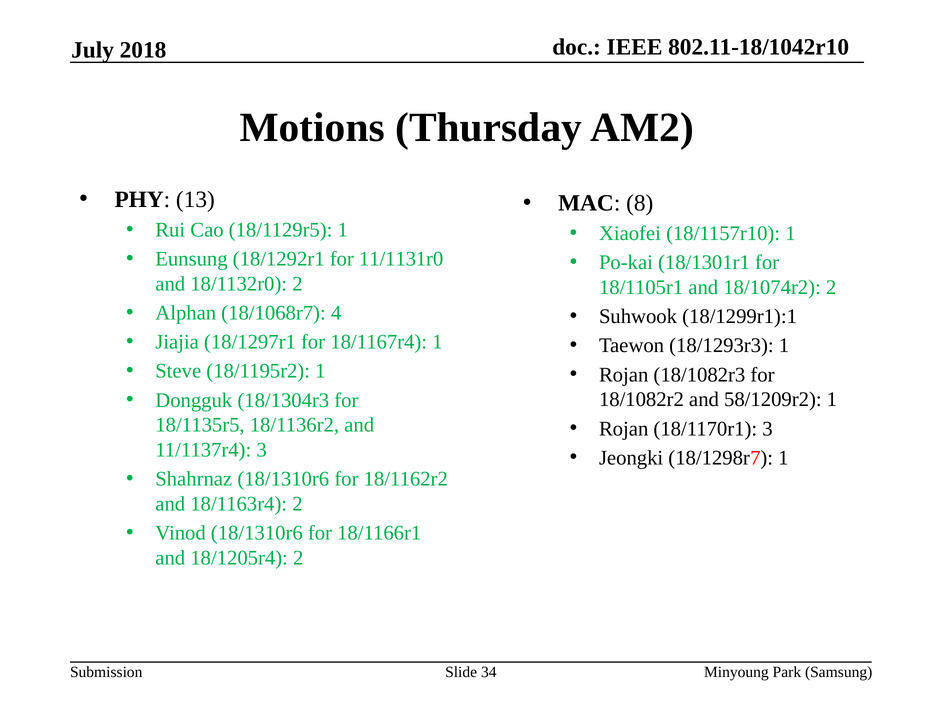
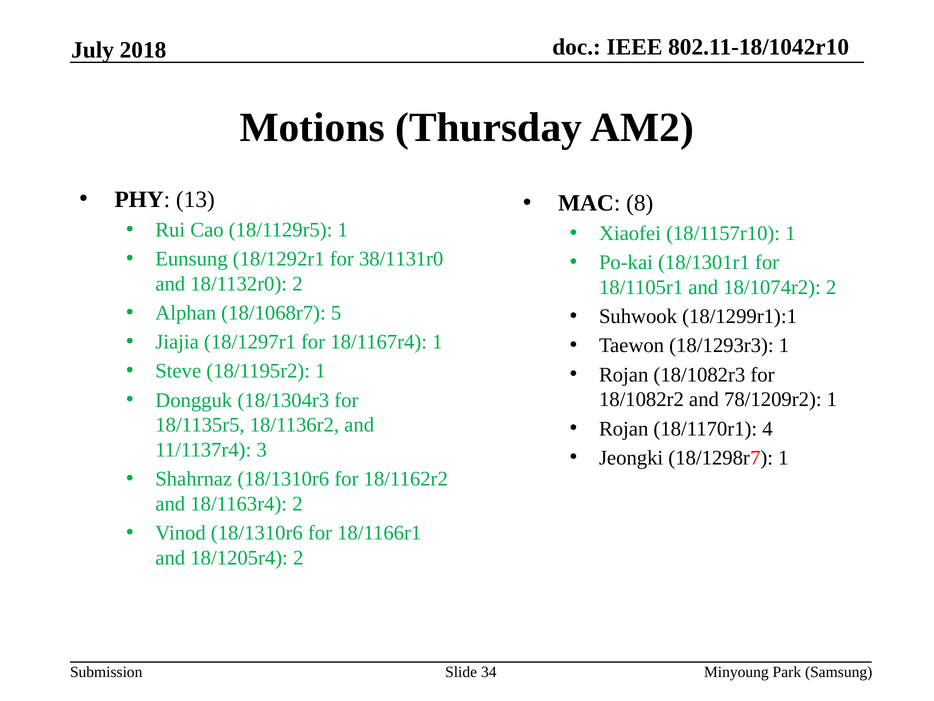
11/1131r0: 11/1131r0 -> 38/1131r0
4: 4 -> 5
58/1209r2: 58/1209r2 -> 78/1209r2
18/1170r1 3: 3 -> 4
